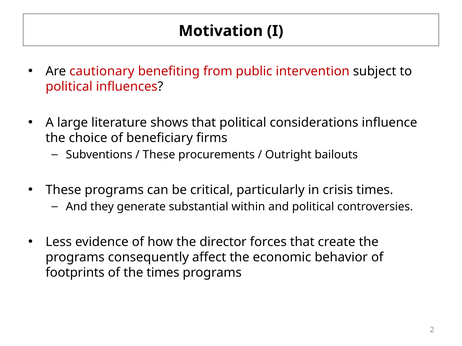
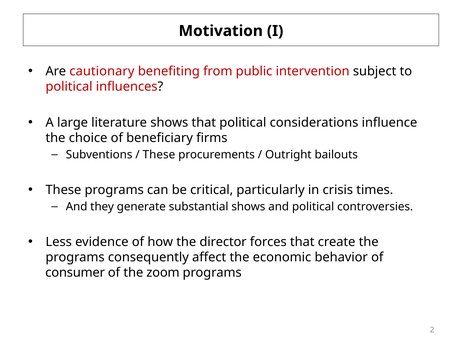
substantial within: within -> shows
footprints: footprints -> consumer
the times: times -> zoom
